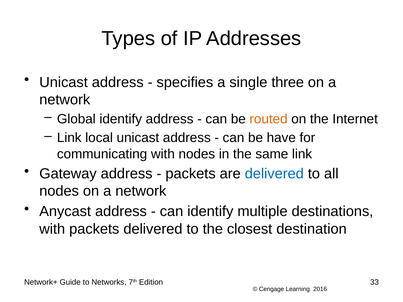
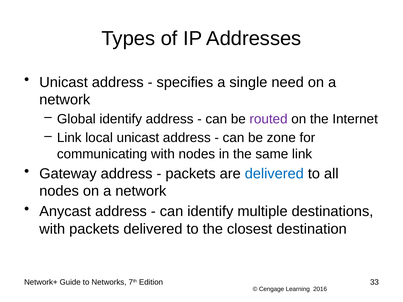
three: three -> need
routed colour: orange -> purple
have: have -> zone
